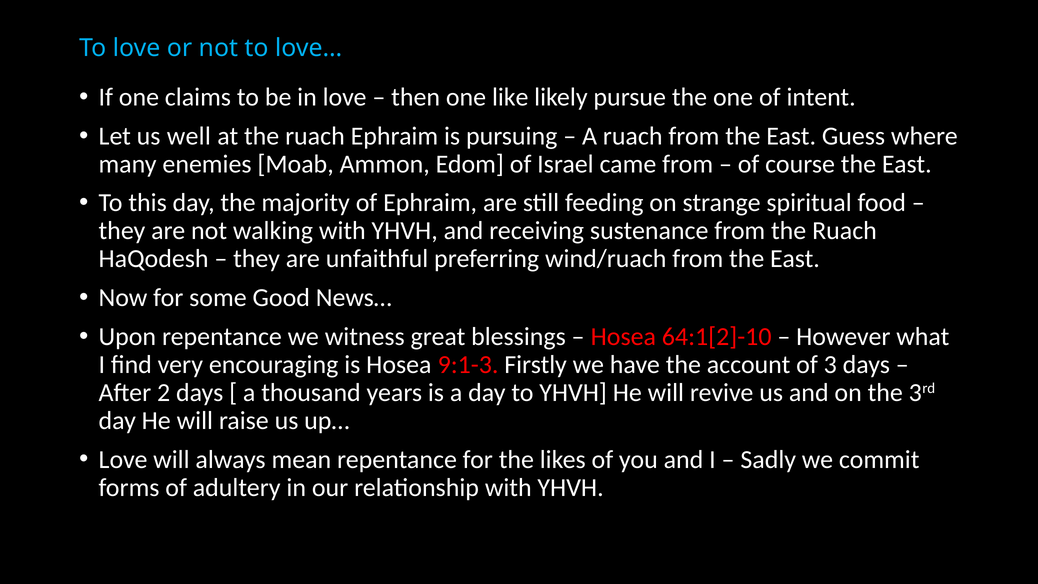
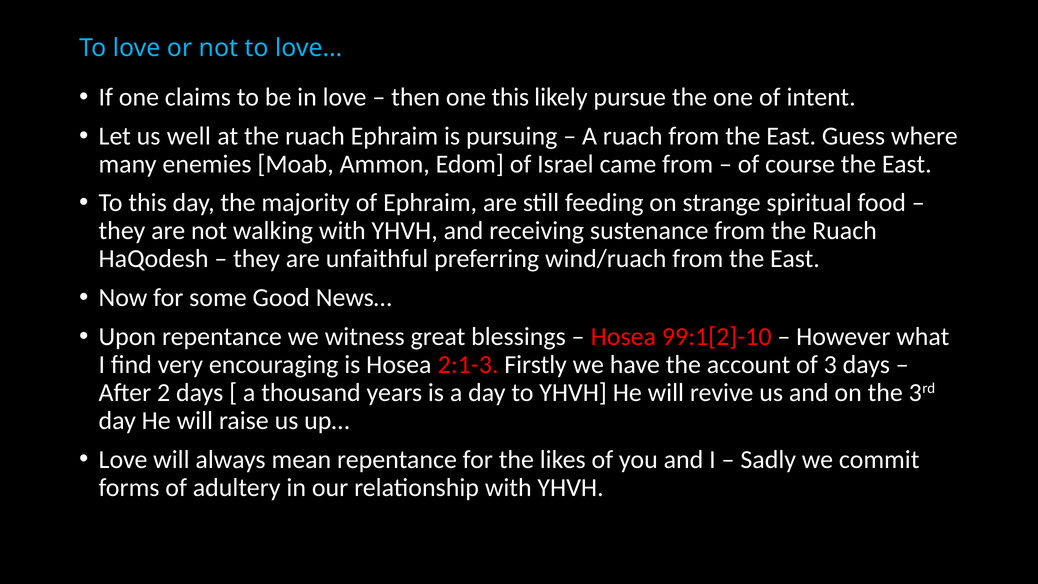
one like: like -> this
64:1[2]-10: 64:1[2]-10 -> 99:1[2]-10
9:1-3: 9:1-3 -> 2:1-3
